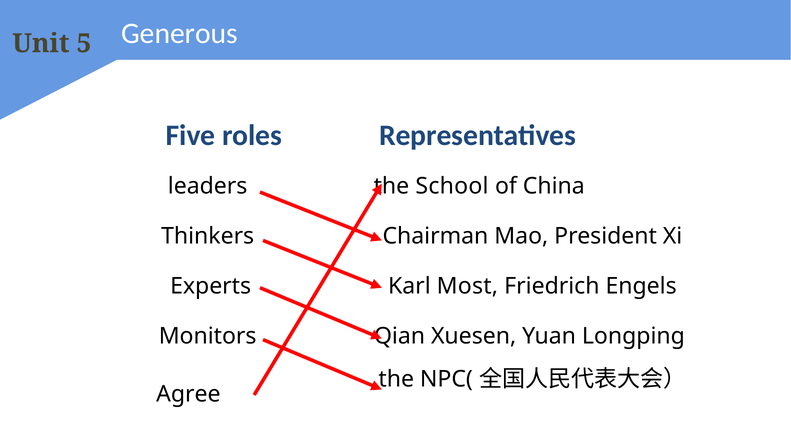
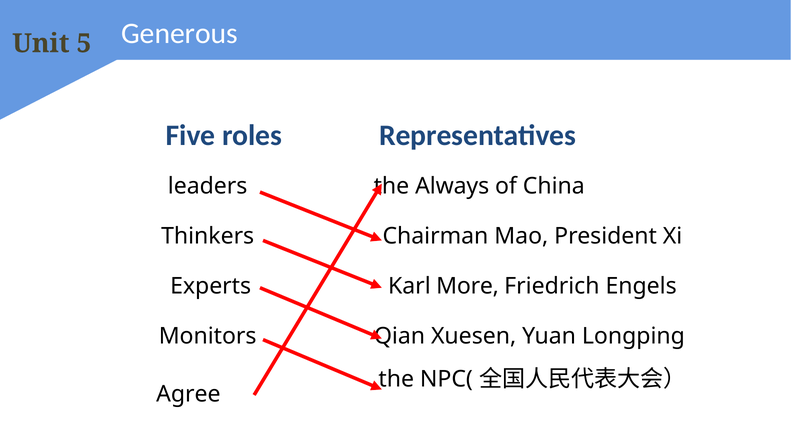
School: School -> Always
Most: Most -> More
